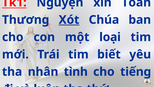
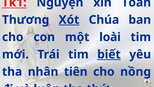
loại: loại -> loài
biết underline: none -> present
tình: tình -> tiên
tiếng: tiếng -> nồng
